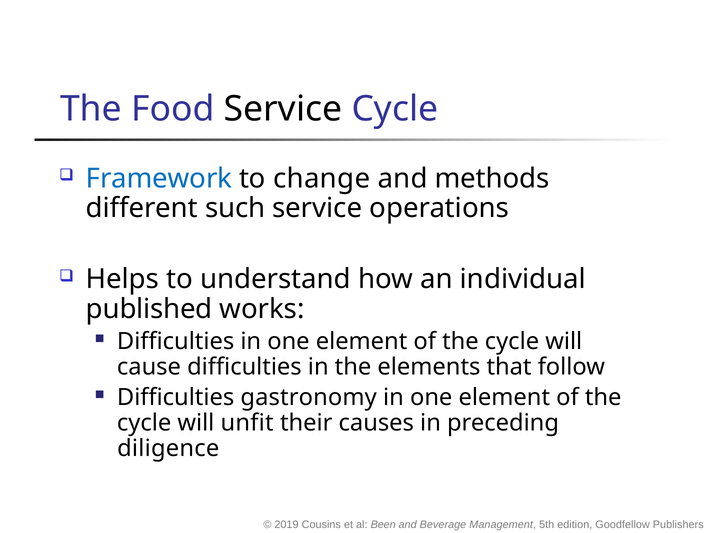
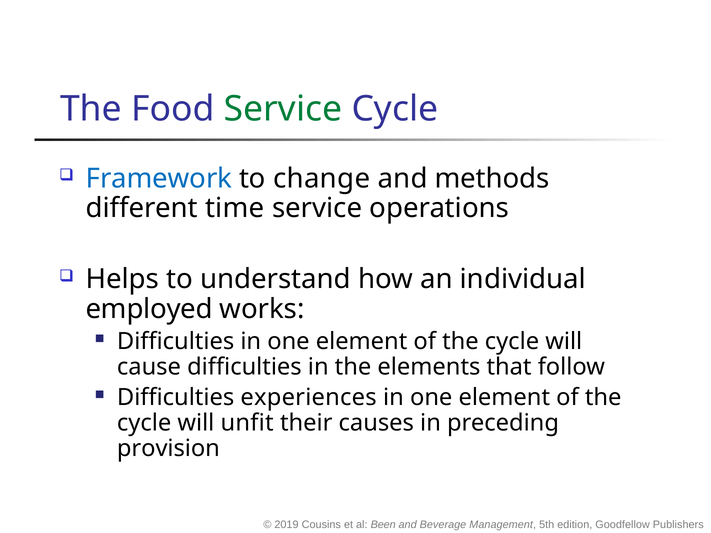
Service at (283, 109) colour: black -> green
such: such -> time
published: published -> employed
gastronomy: gastronomy -> experiences
diligence: diligence -> provision
